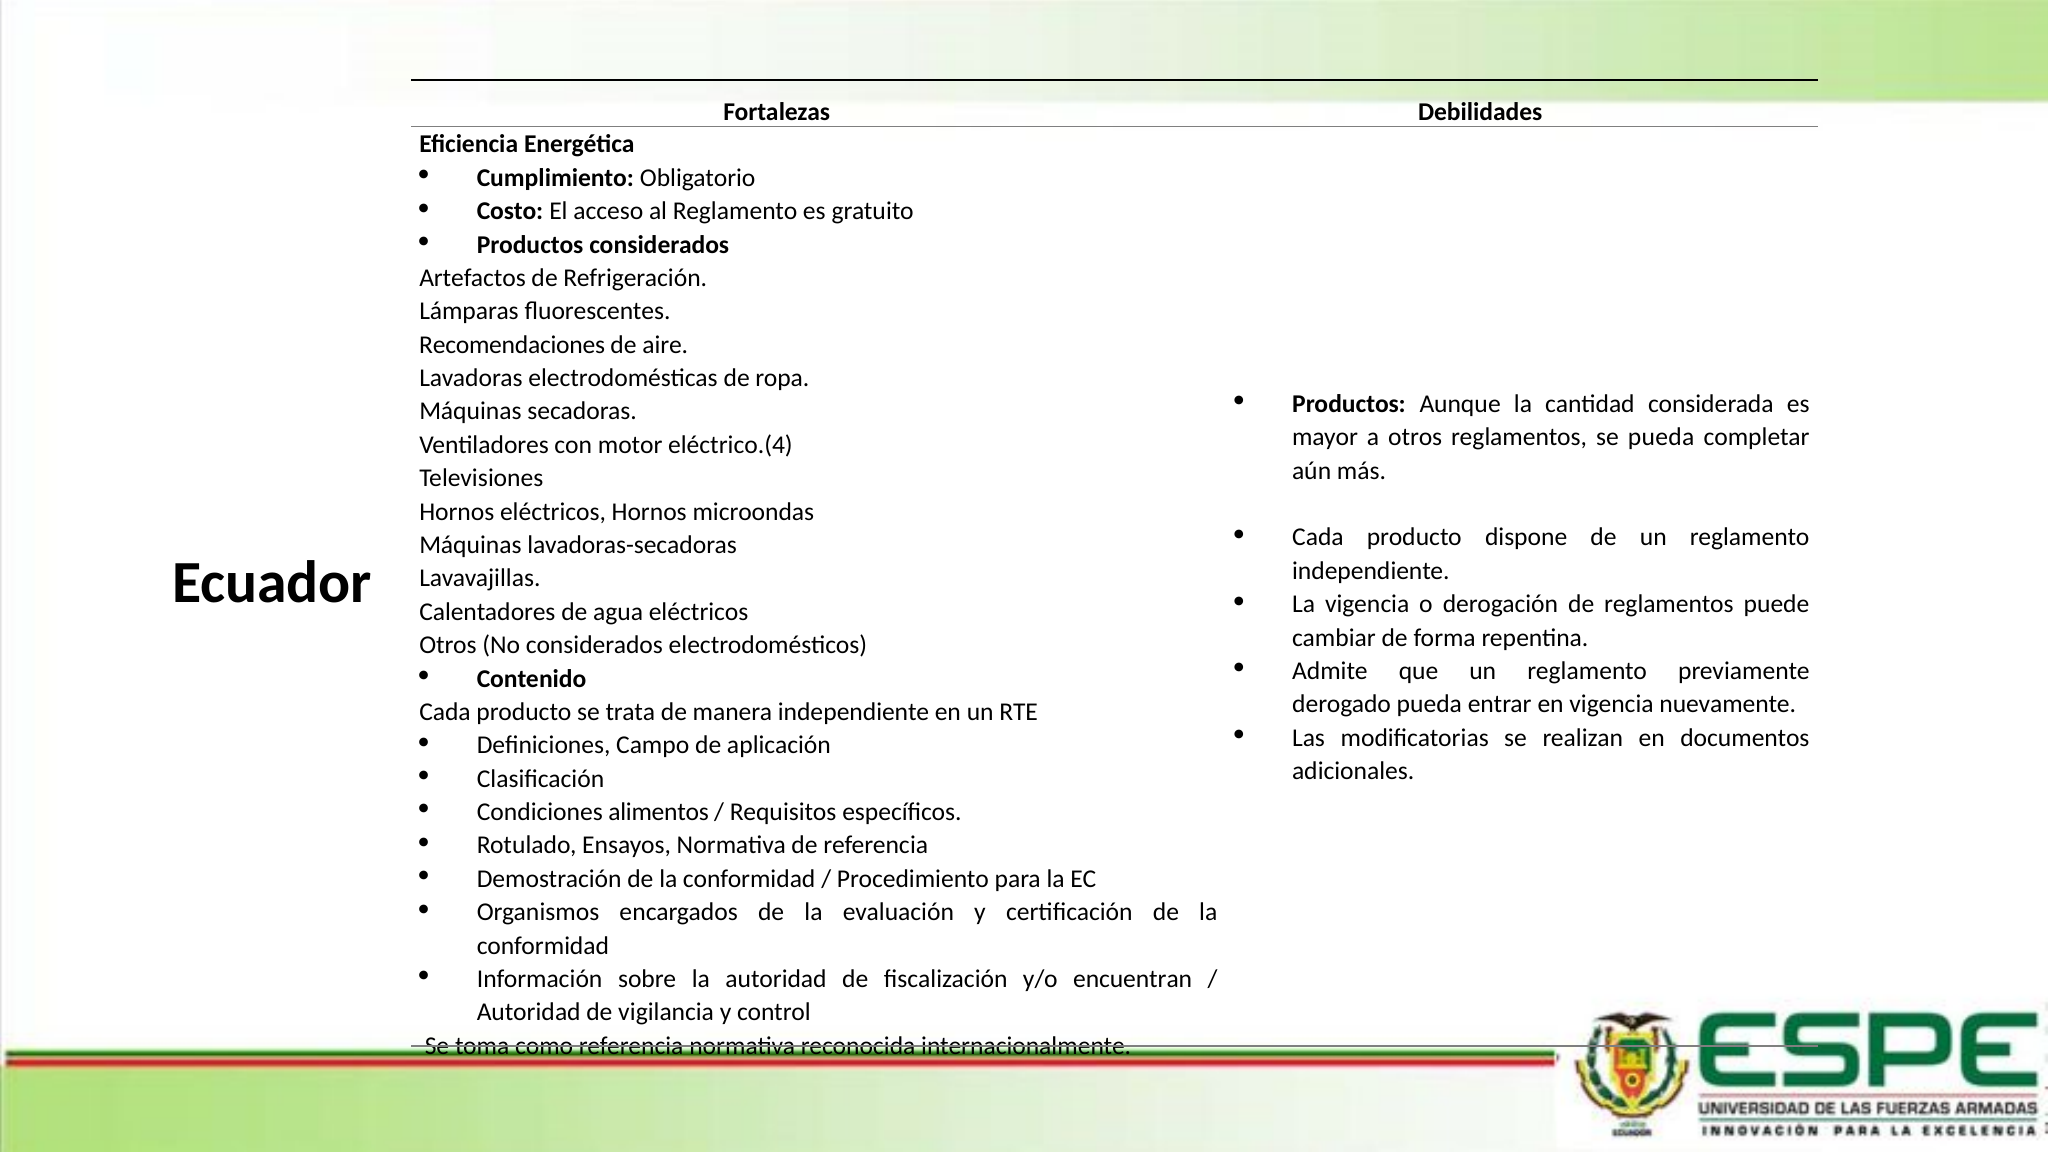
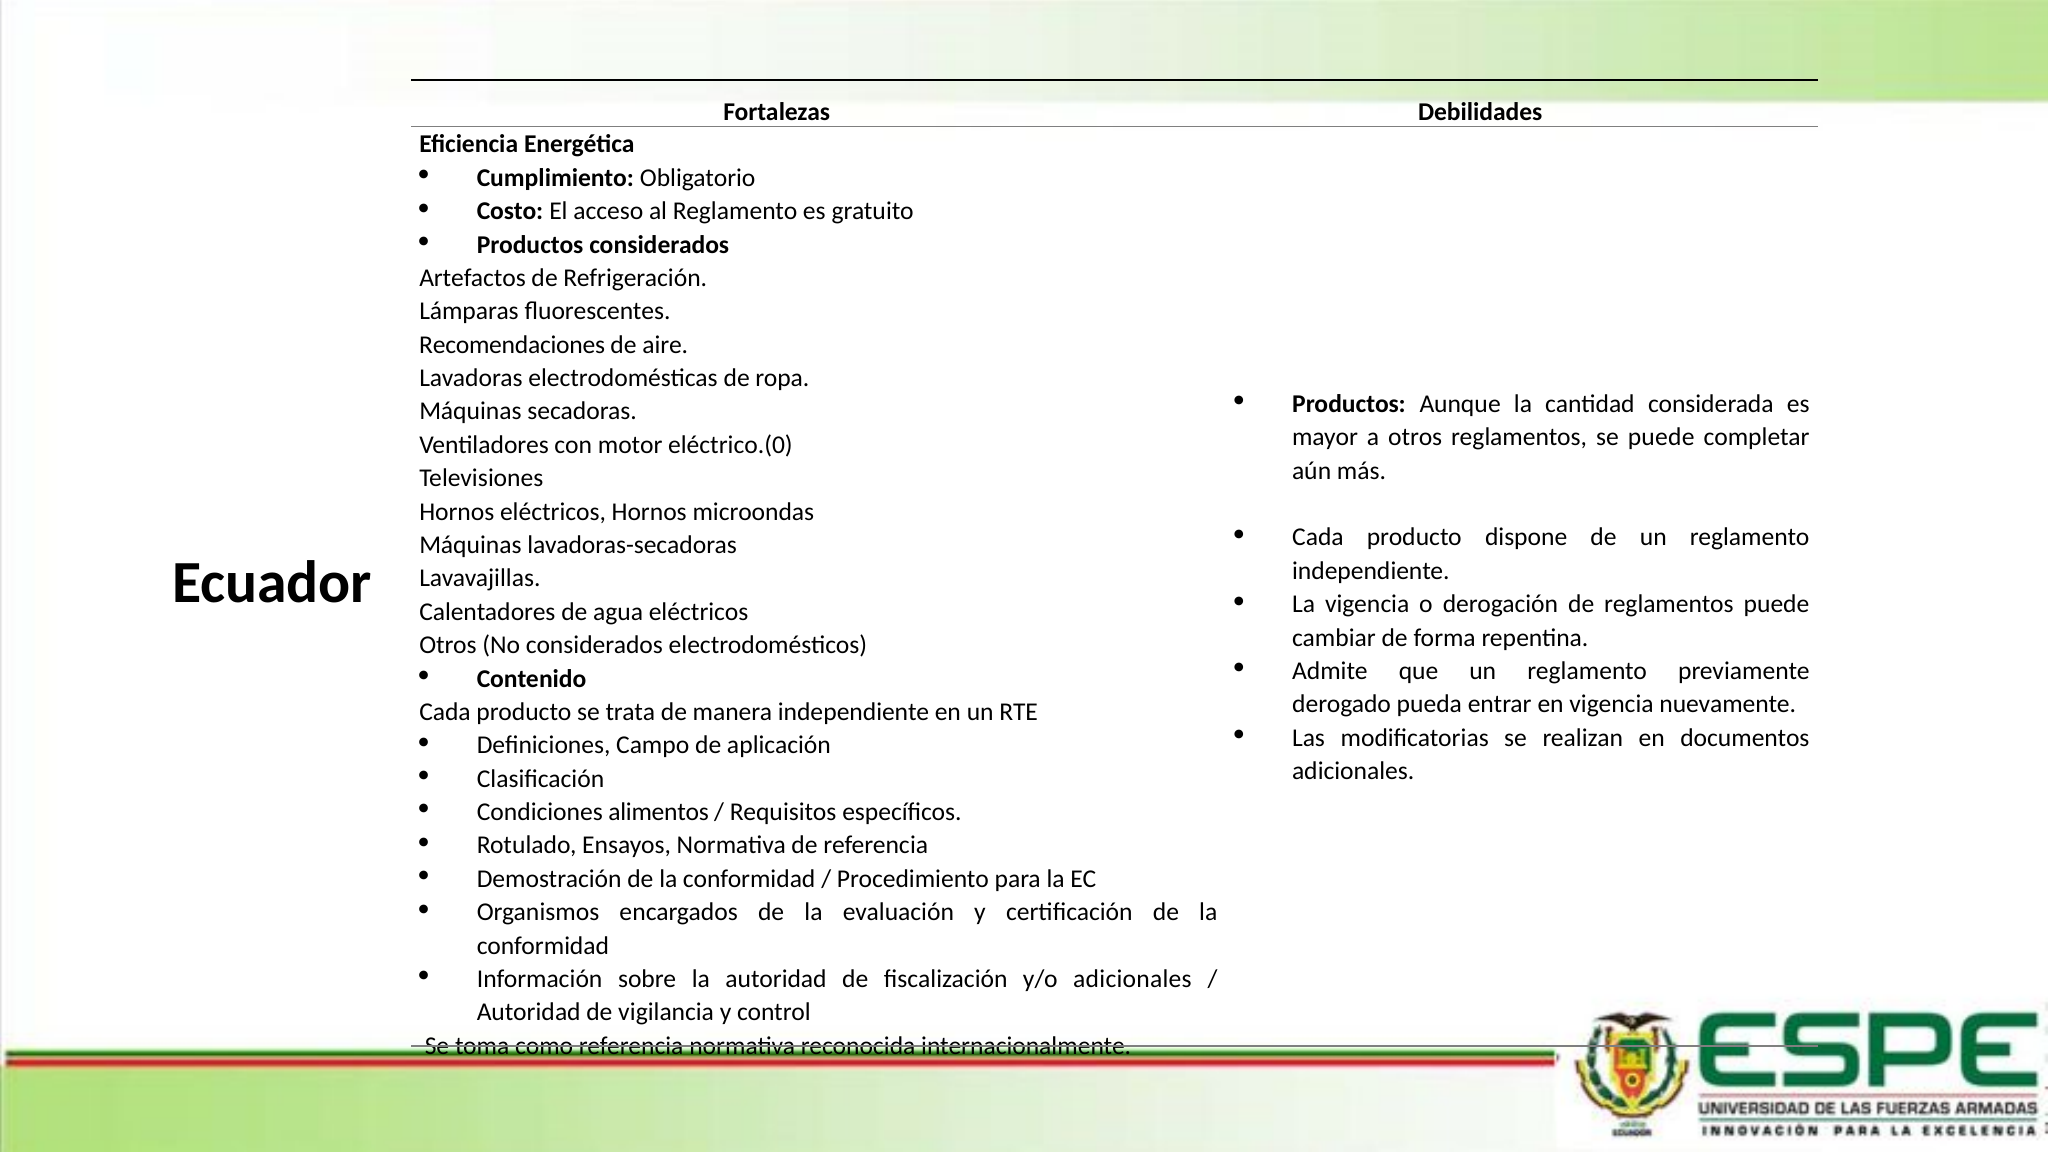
se pueda: pueda -> puede
eléctrico.(4: eléctrico.(4 -> eléctrico.(0
y/o encuentran: encuentran -> adicionales
